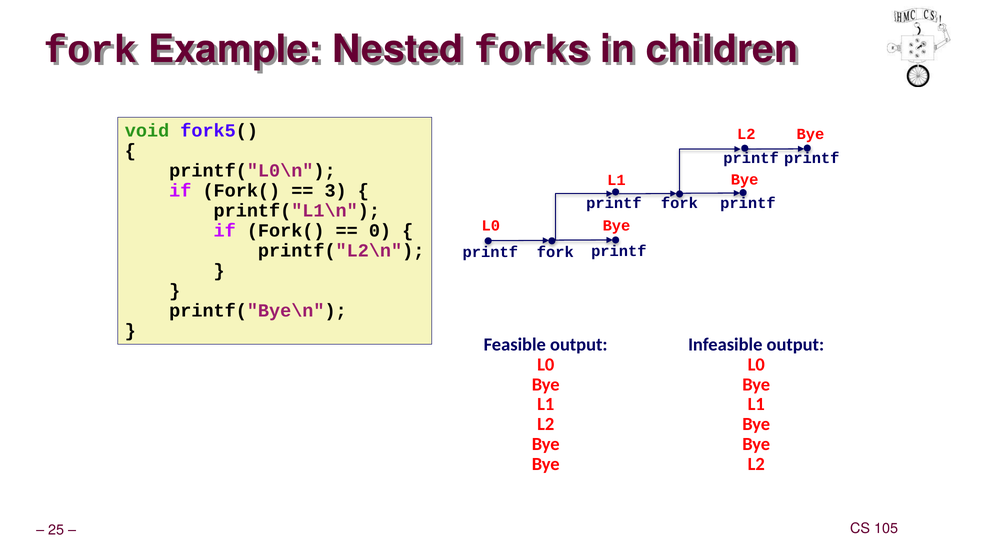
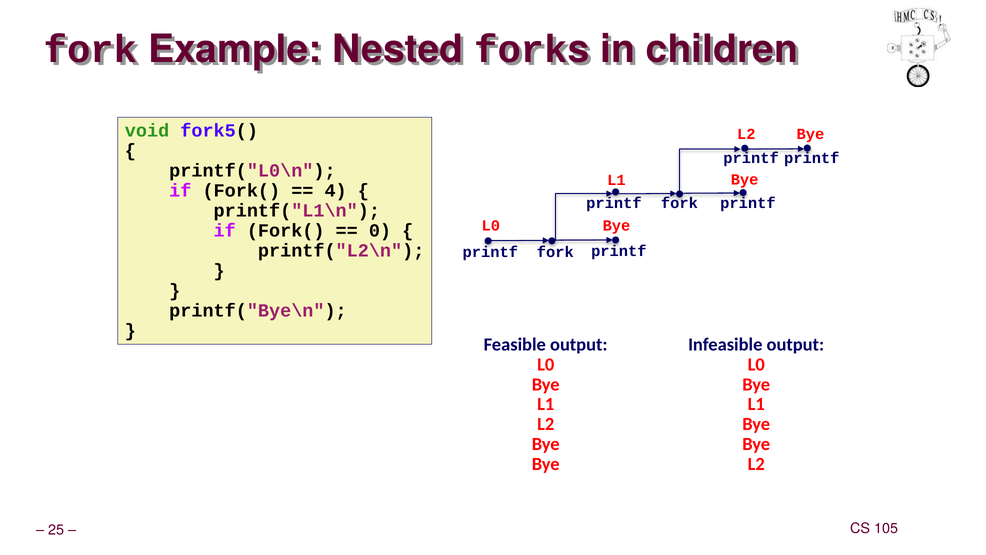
3: 3 -> 4
